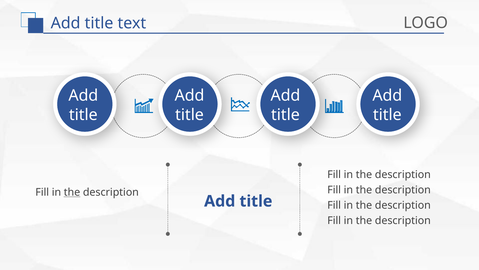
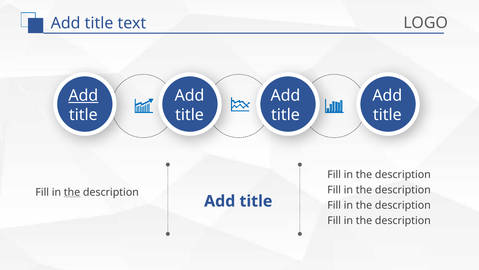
Add at (83, 95) underline: none -> present
